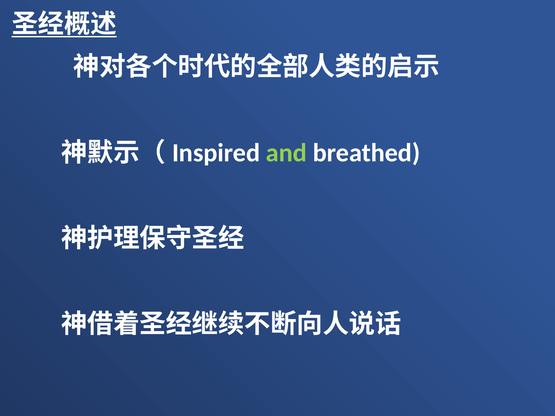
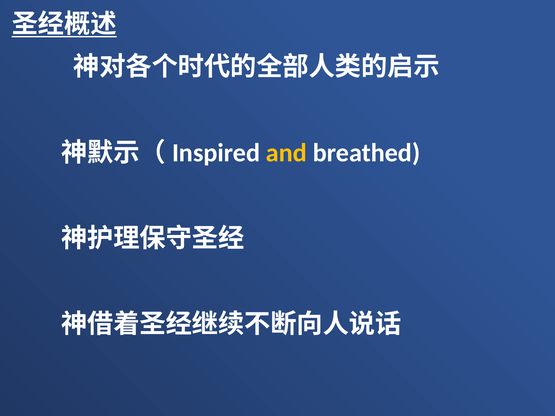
and colour: light green -> yellow
